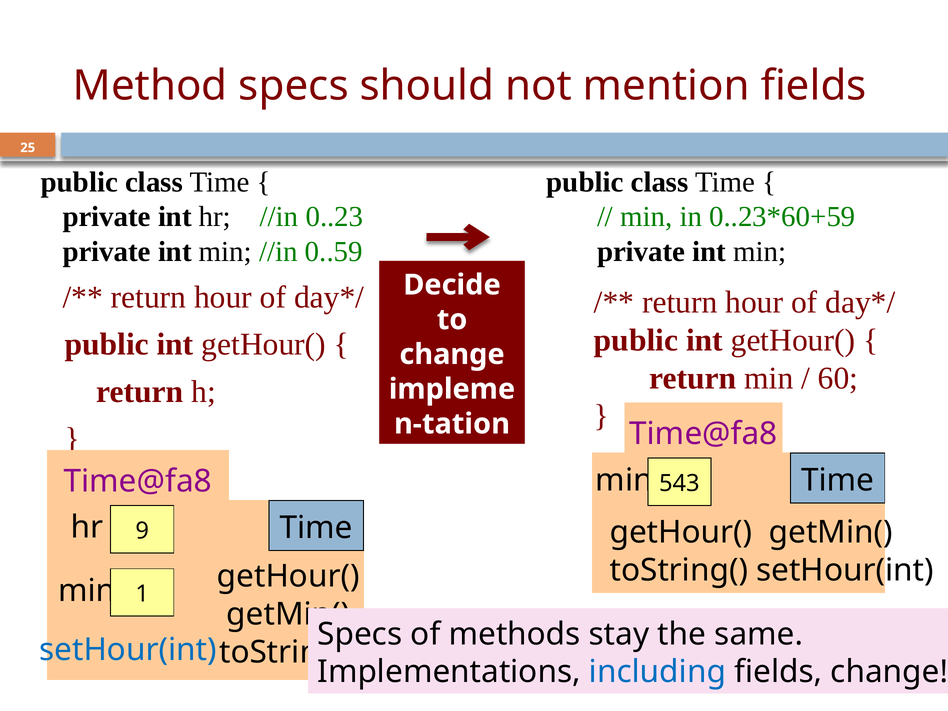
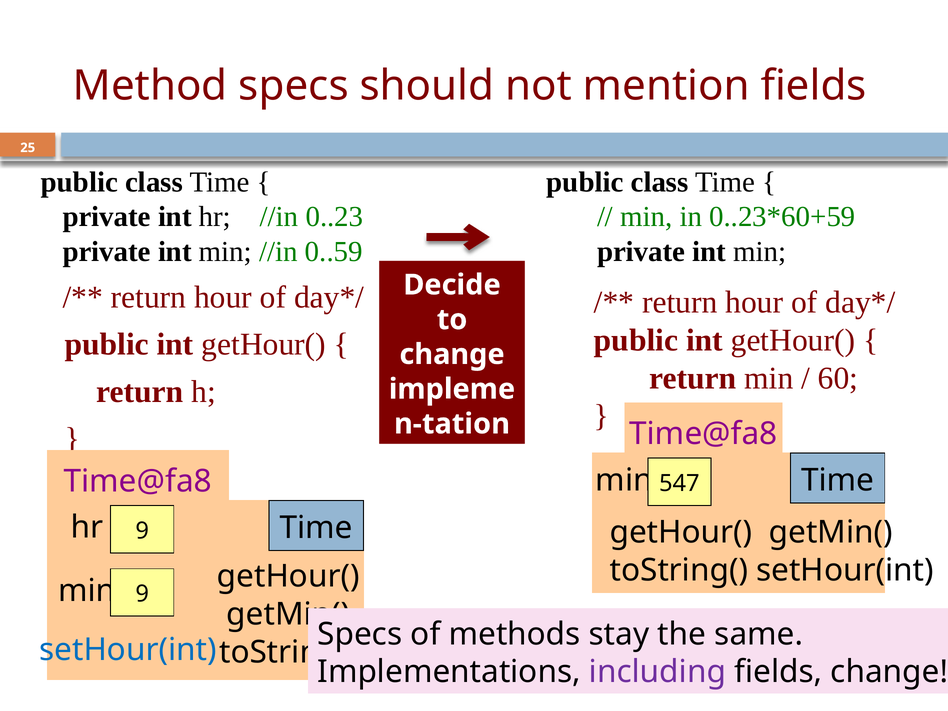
543: 543 -> 547
min 1: 1 -> 9
including colour: blue -> purple
